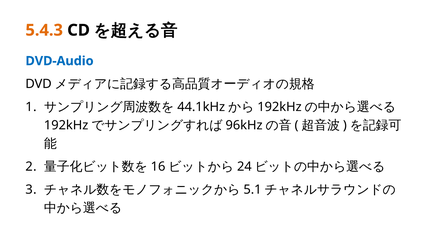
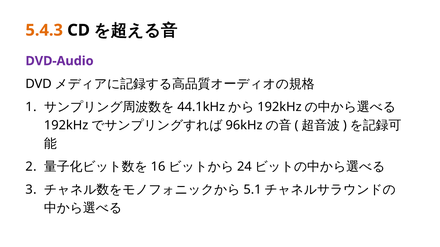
DVD-Audio colour: blue -> purple
